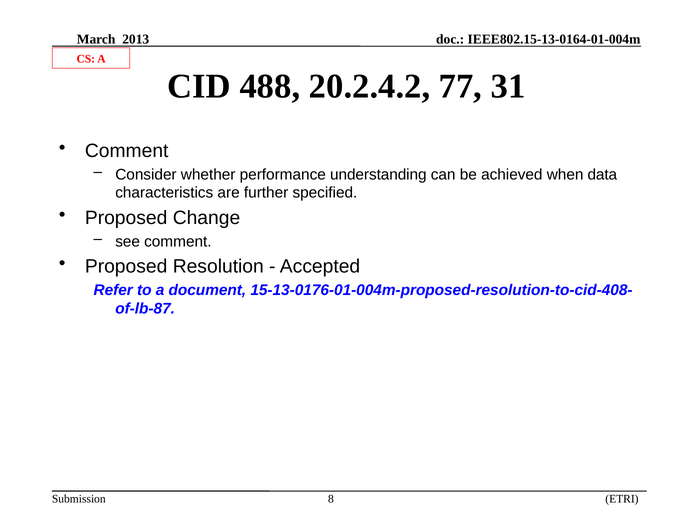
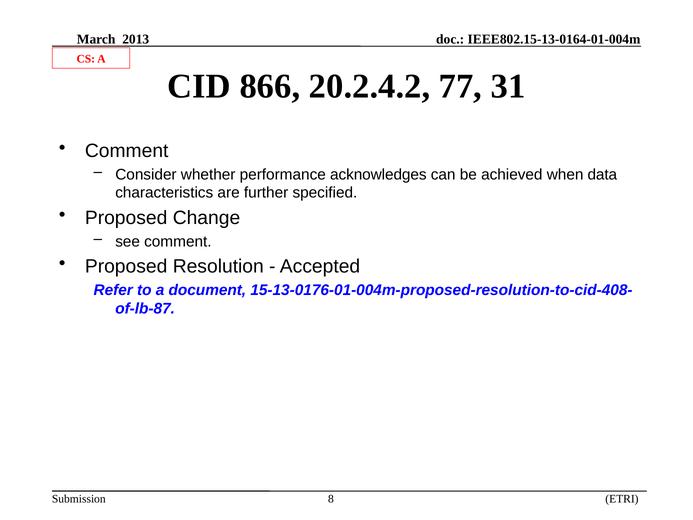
488: 488 -> 866
understanding: understanding -> acknowledges
